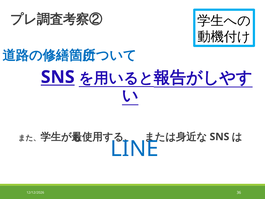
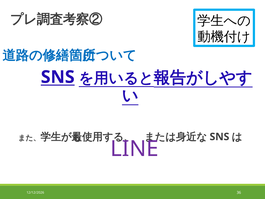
LINE colour: blue -> purple
